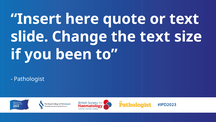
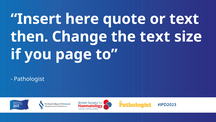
slide: slide -> then
been: been -> page
